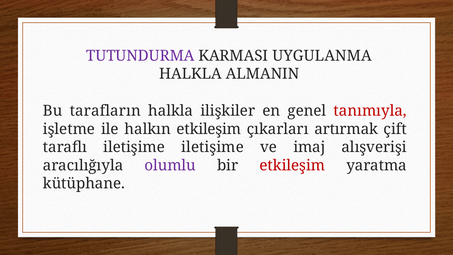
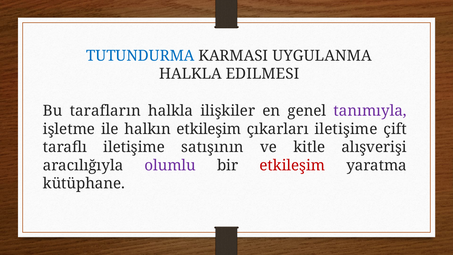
TUTUNDURMA colour: purple -> blue
ALMANIN: ALMANIN -> EDILMESI
tanımıyla colour: red -> purple
çıkarları artırmak: artırmak -> iletişime
iletişime iletişime: iletişime -> satışının
imaj: imaj -> kitle
